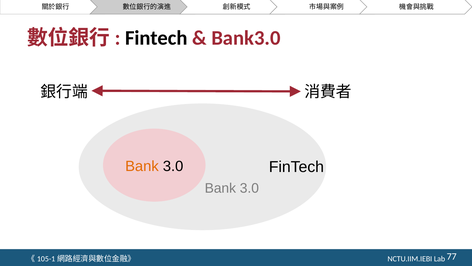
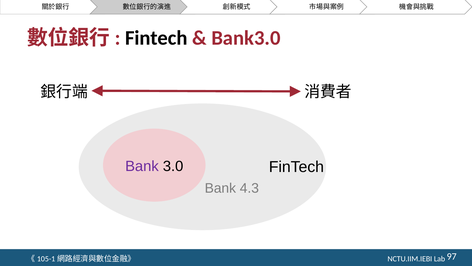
Bank at (142, 166) colour: orange -> purple
3.0 at (249, 188): 3.0 -> 4.3
77: 77 -> 97
